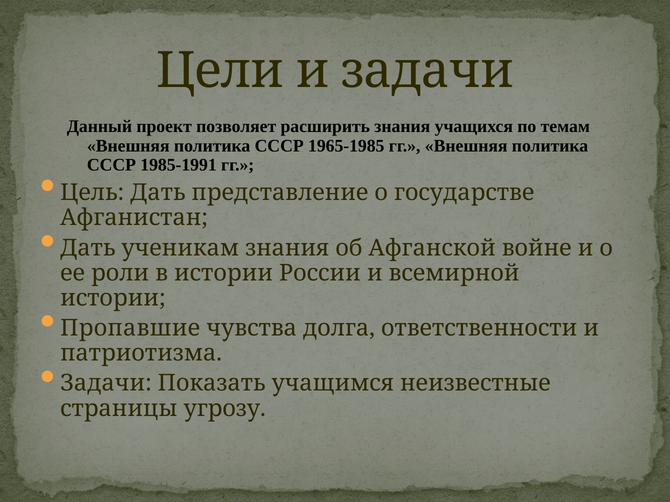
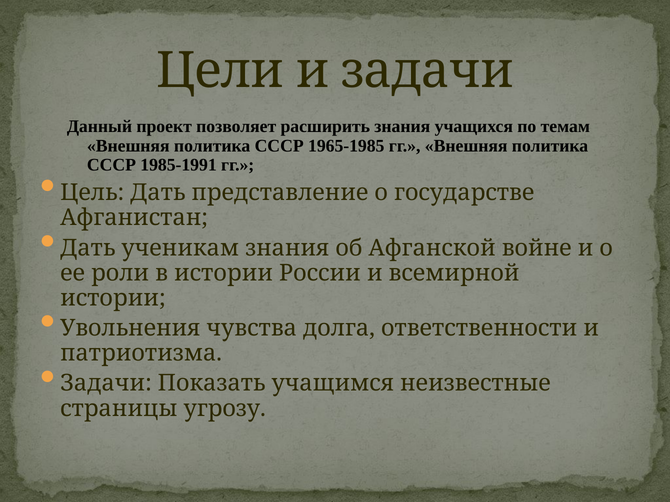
Пропавшие: Пропавшие -> Увольнения
